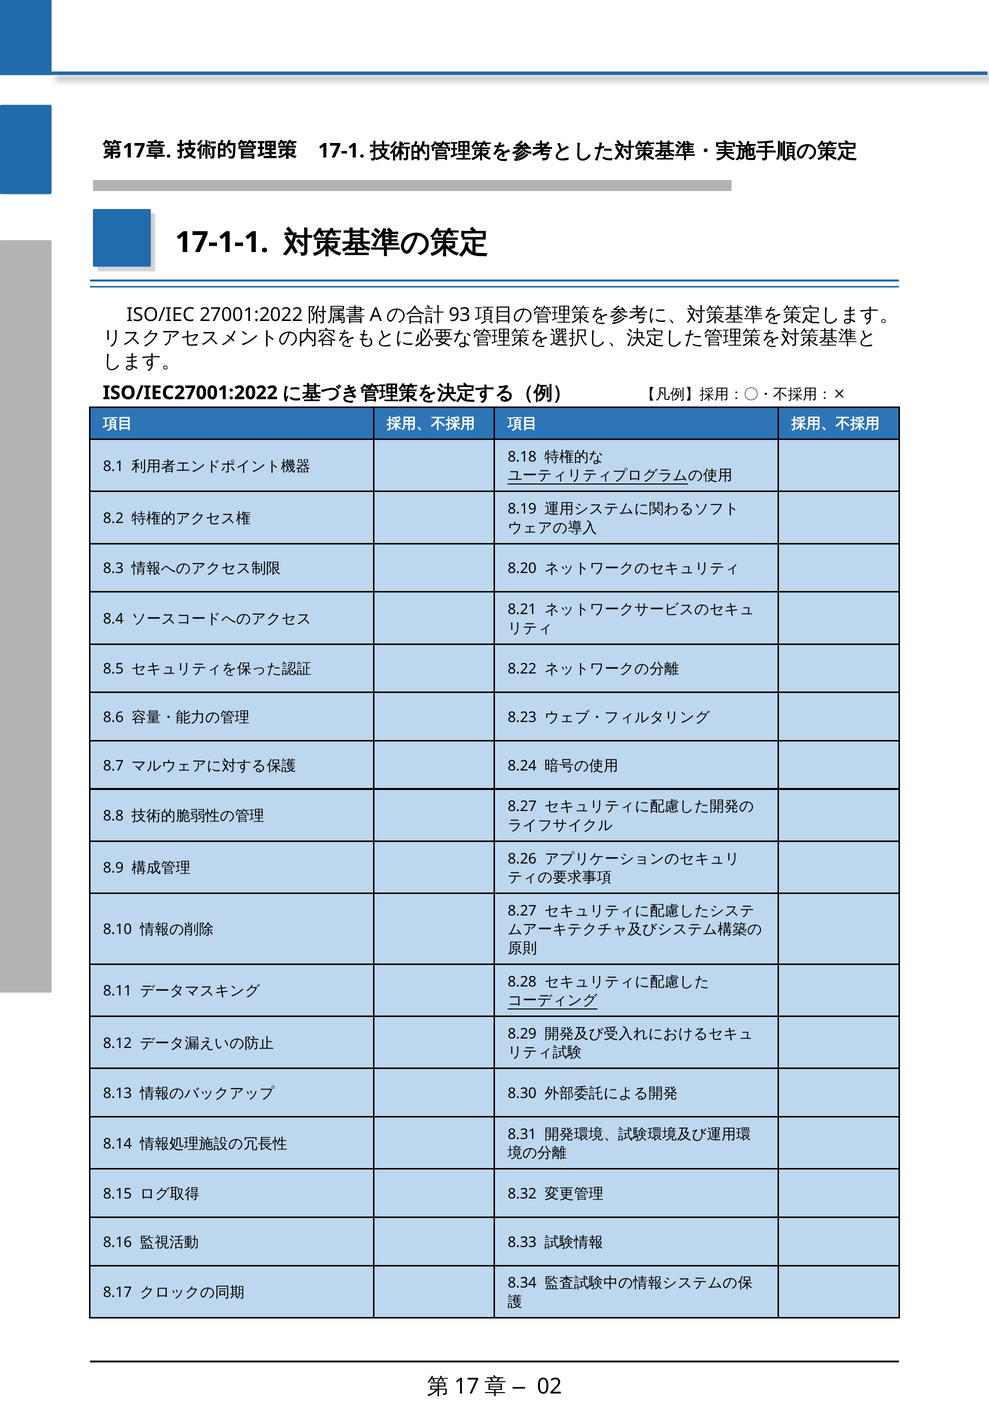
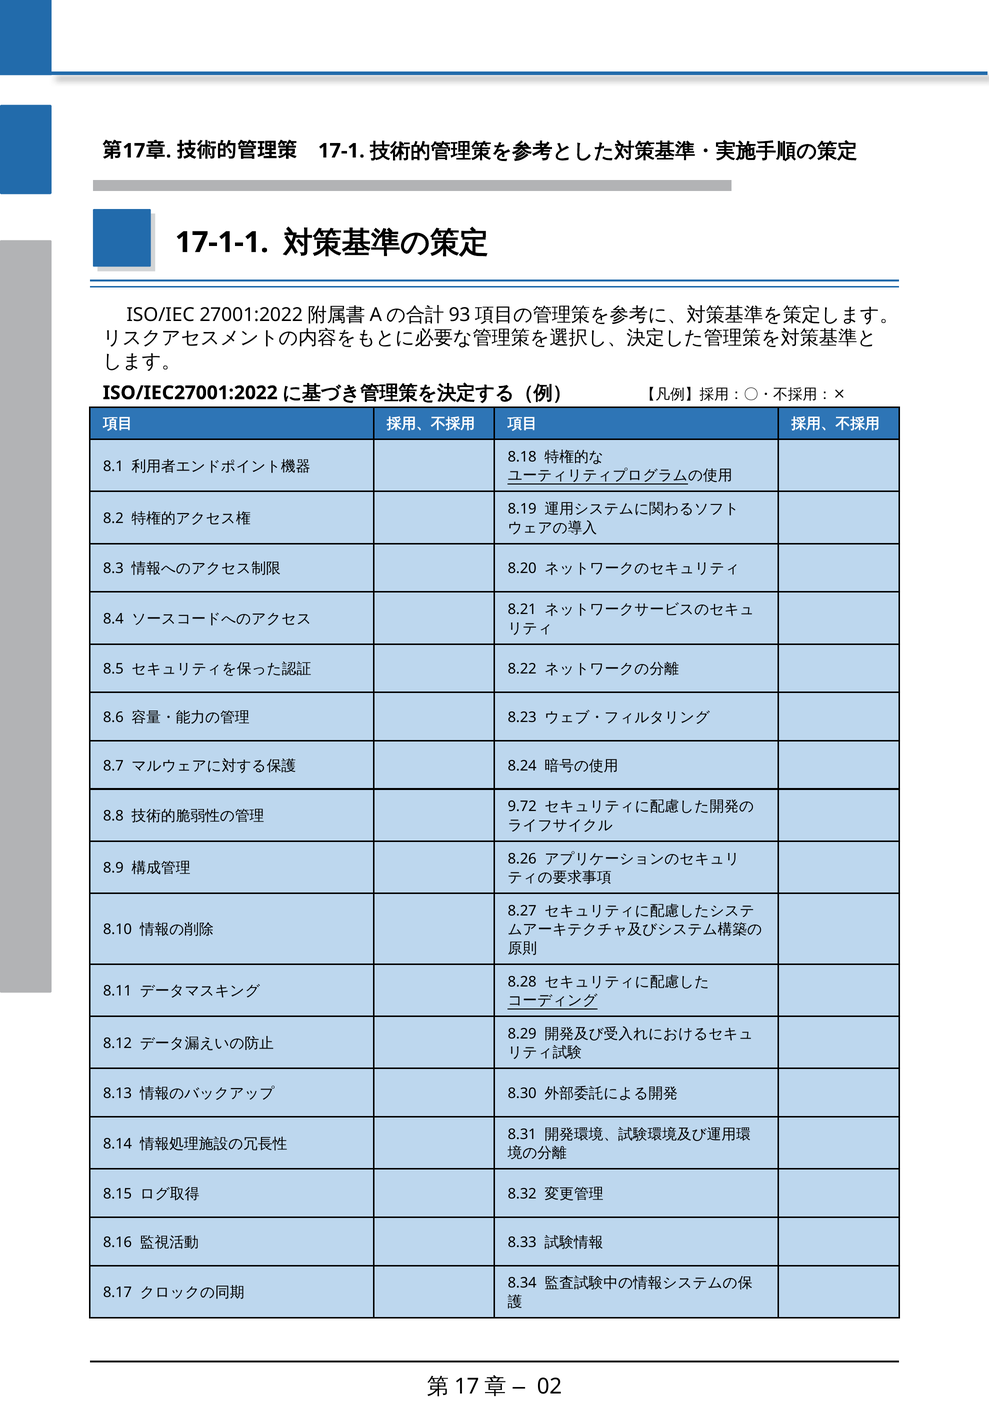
8.27 at (522, 807): 8.27 -> 9.72
